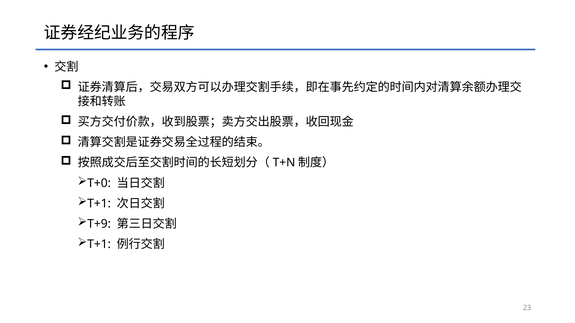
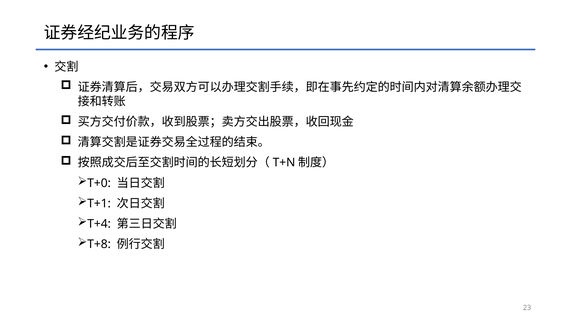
T+9: T+9 -> T+4
T+1 at (99, 244): T+1 -> T+8
